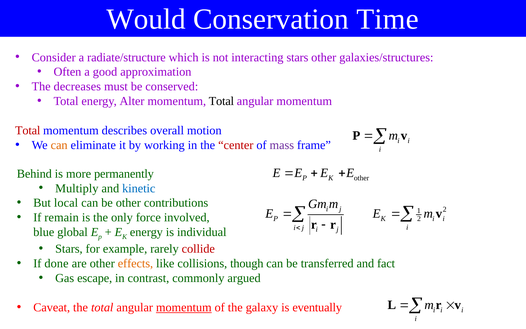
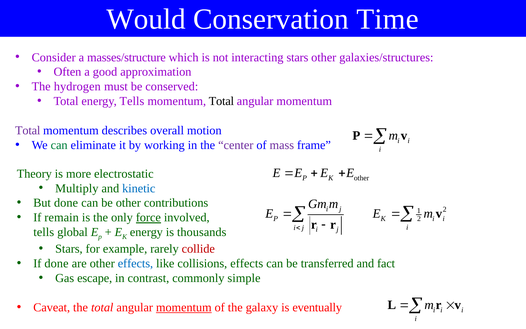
radiate/structure: radiate/structure -> masses/structure
decreases: decreases -> hydrogen
energy Alter: Alter -> Tells
Total at (28, 130) colour: red -> purple
can at (59, 145) colour: orange -> green
center colour: red -> purple
Behind: Behind -> Theory
permanently: permanently -> electrostatic
But local: local -> done
force underline: none -> present
blue at (44, 232): blue -> tells
individual: individual -> thousands
effects at (135, 263) colour: orange -> blue
collisions though: though -> effects
argued: argued -> simple
